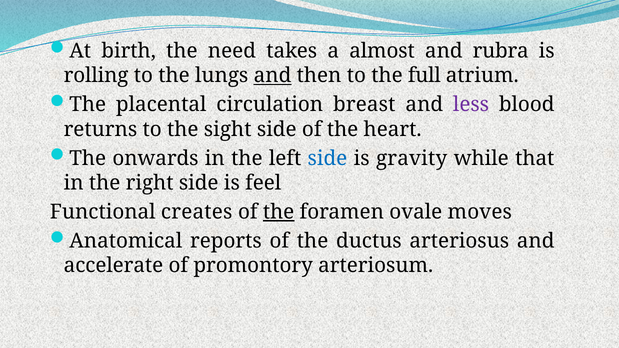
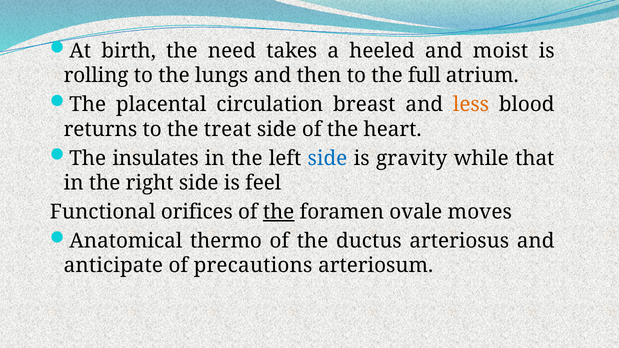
almost: almost -> heeled
rubra: rubra -> moist
and at (272, 76) underline: present -> none
less colour: purple -> orange
sight: sight -> treat
onwards: onwards -> insulates
creates: creates -> orifices
reports: reports -> thermo
accelerate: accelerate -> anticipate
promontory: promontory -> precautions
